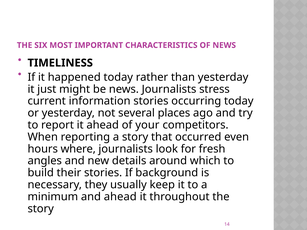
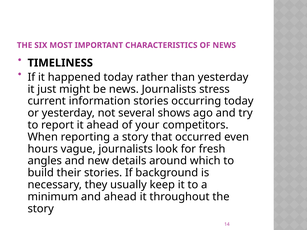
places: places -> shows
where: where -> vague
